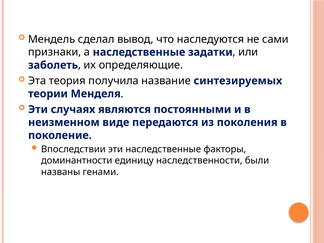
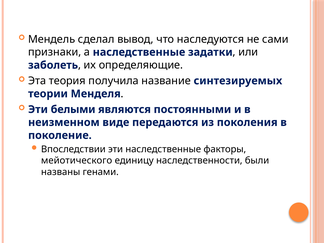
случаях: случаях -> белыми
доминантности: доминантности -> мейотического
